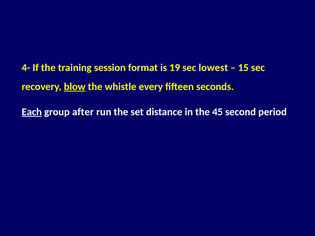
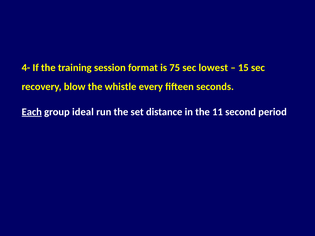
19: 19 -> 75
blow underline: present -> none
after: after -> ideal
45: 45 -> 11
